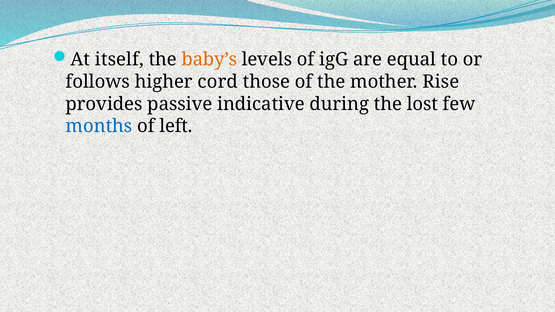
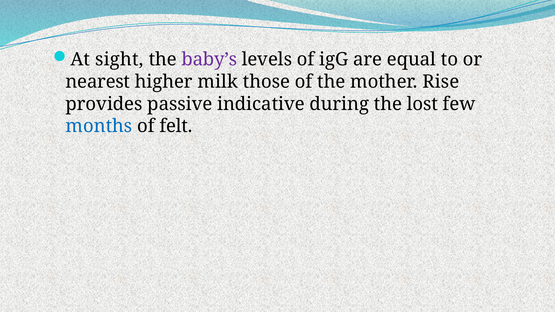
itself: itself -> sight
baby’s colour: orange -> purple
follows: follows -> nearest
cord: cord -> milk
left: left -> felt
